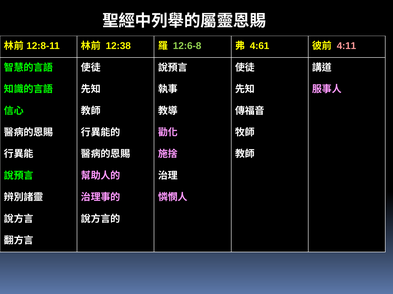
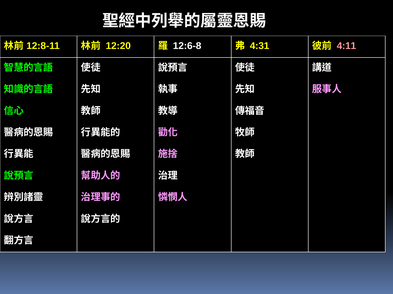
12:38: 12:38 -> 12:20
12:6-8 colour: light green -> white
4:61: 4:61 -> 4:31
